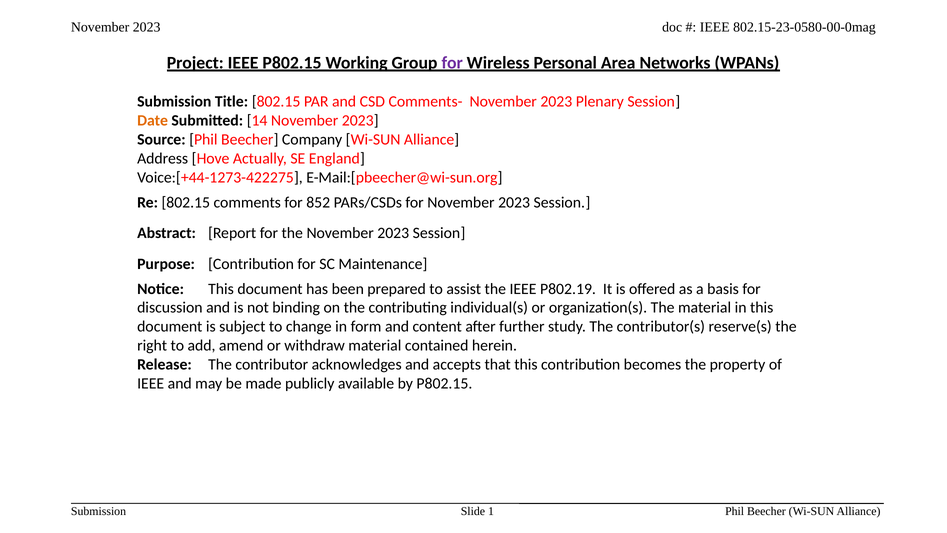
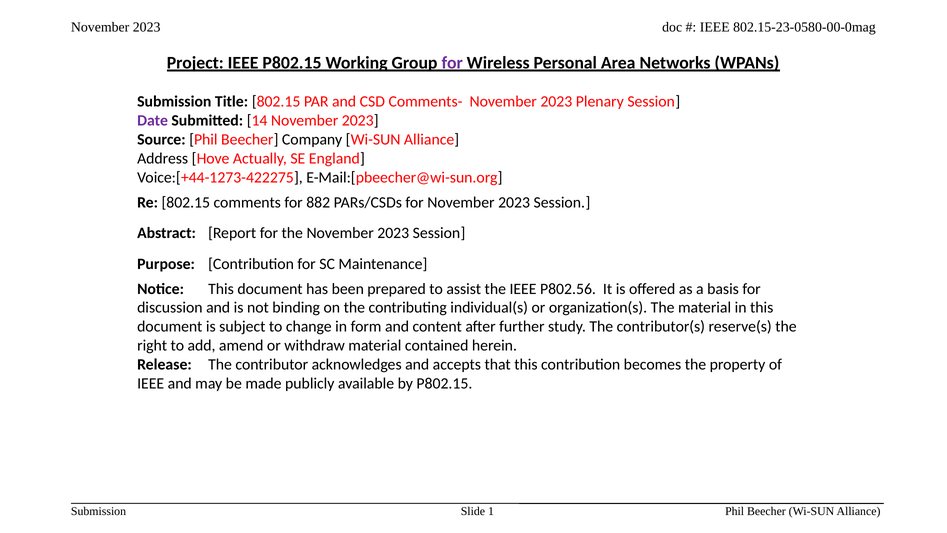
Date colour: orange -> purple
852: 852 -> 882
P802.19: P802.19 -> P802.56
